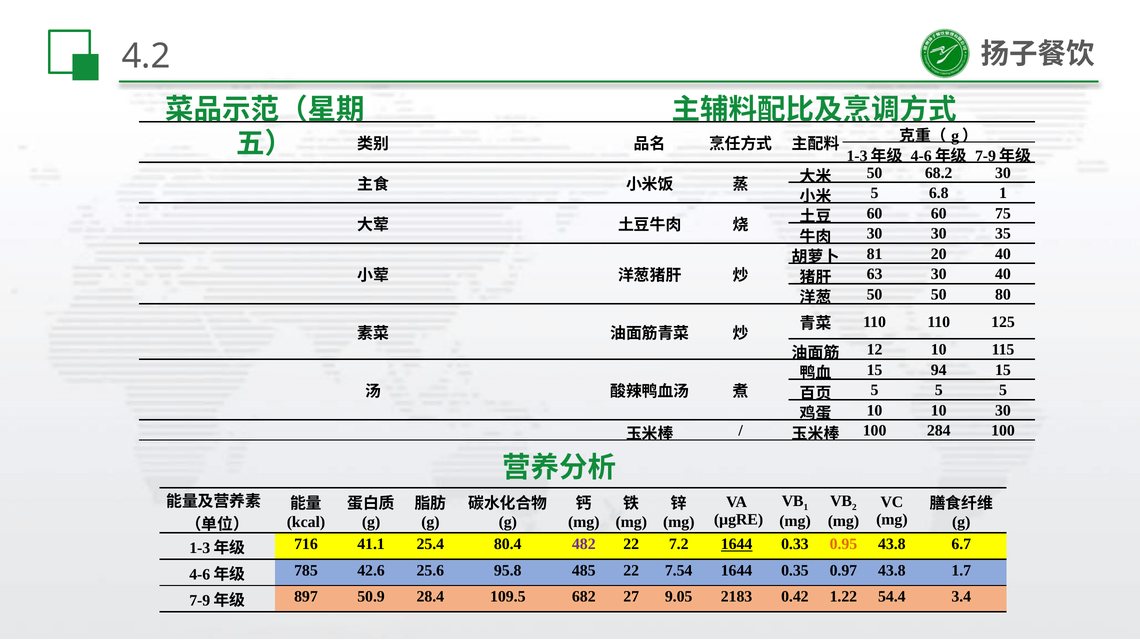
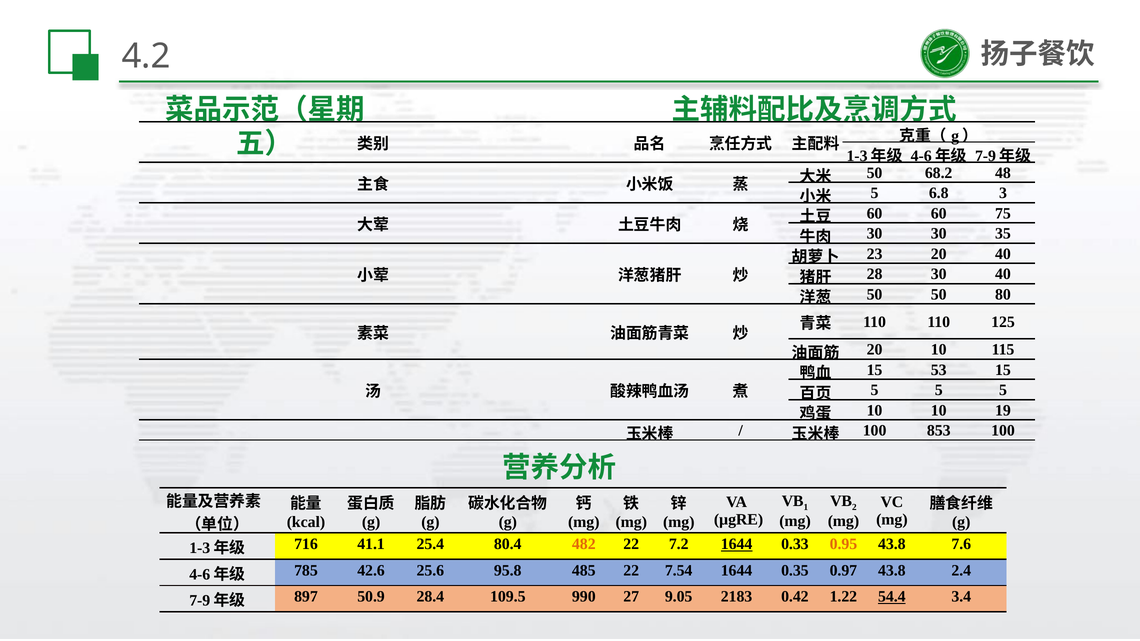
68.2 30: 30 -> 48
6.8 1: 1 -> 3
81: 81 -> 23
63: 63 -> 28
12 at (875, 350): 12 -> 20
94: 94 -> 53
10 30: 30 -> 19
284: 284 -> 853
482 colour: purple -> orange
6.7: 6.7 -> 7.6
1.7: 1.7 -> 2.4
682: 682 -> 990
54.4 underline: none -> present
